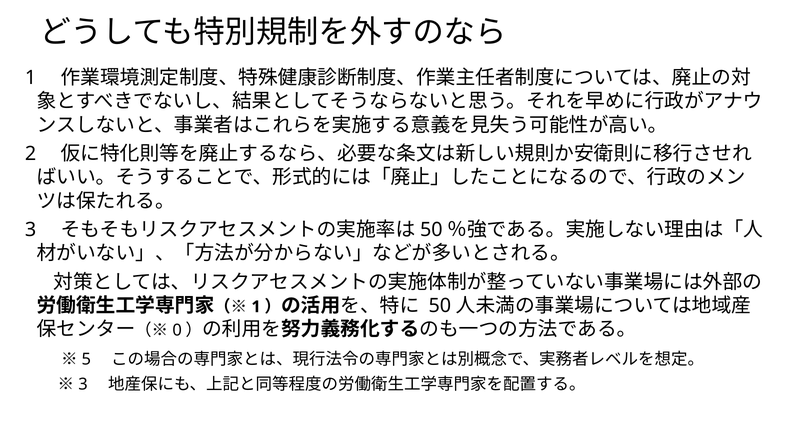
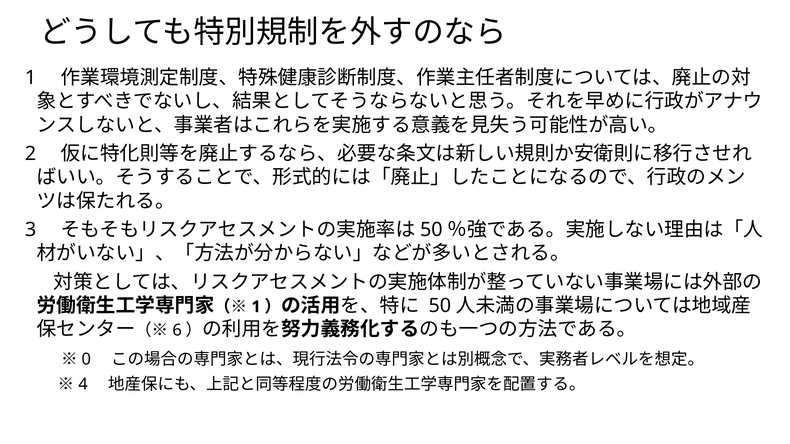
0: 0 -> 6
5: 5 -> 0
3 at (83, 385): 3 -> 4
